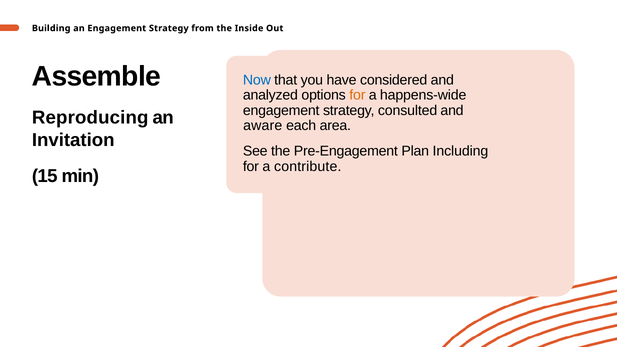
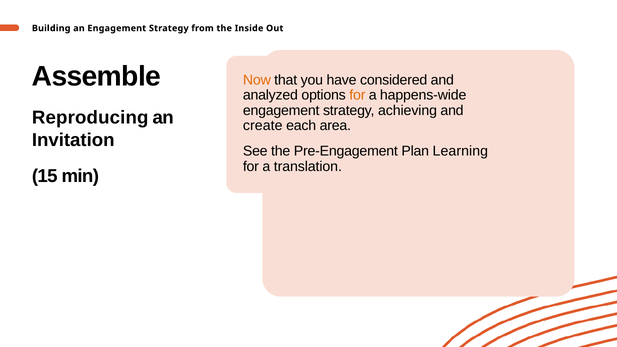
Now colour: blue -> orange
consulted: consulted -> achieving
aware: aware -> create
Including: Including -> Learning
contribute: contribute -> translation
